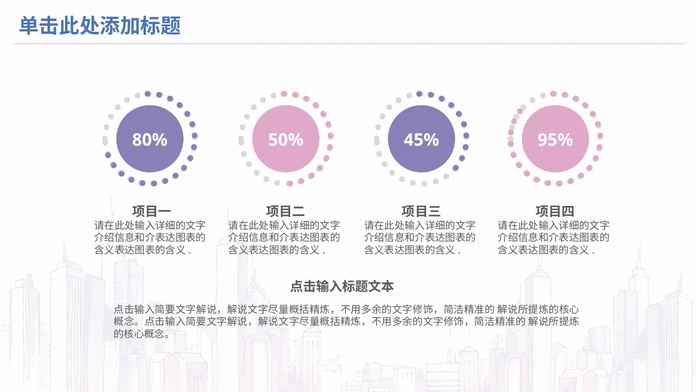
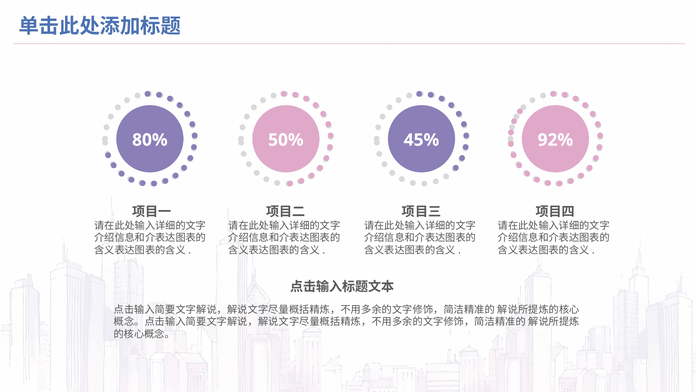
95%: 95% -> 92%
